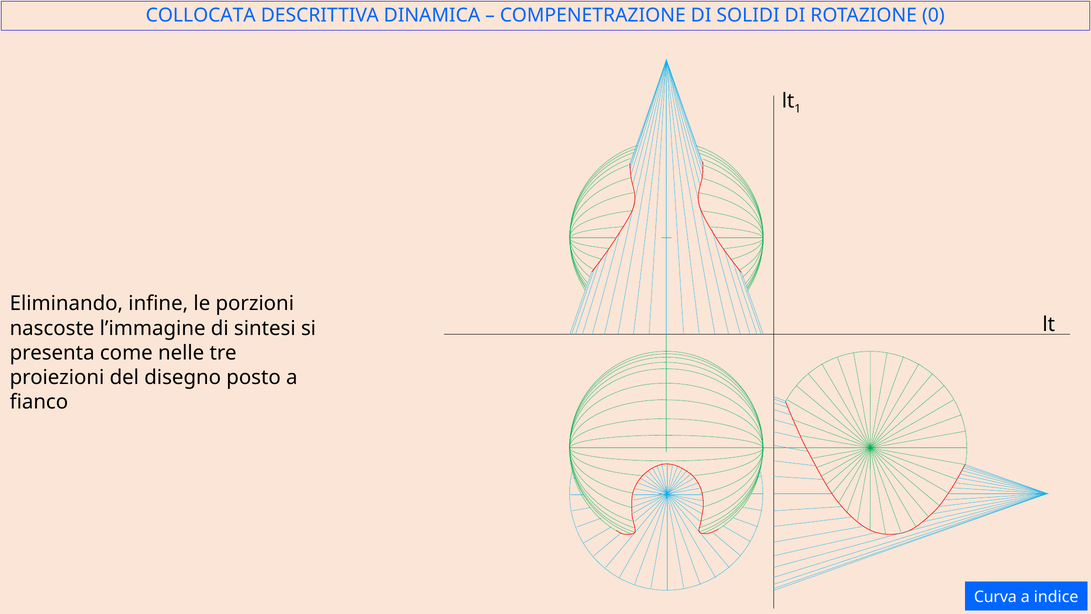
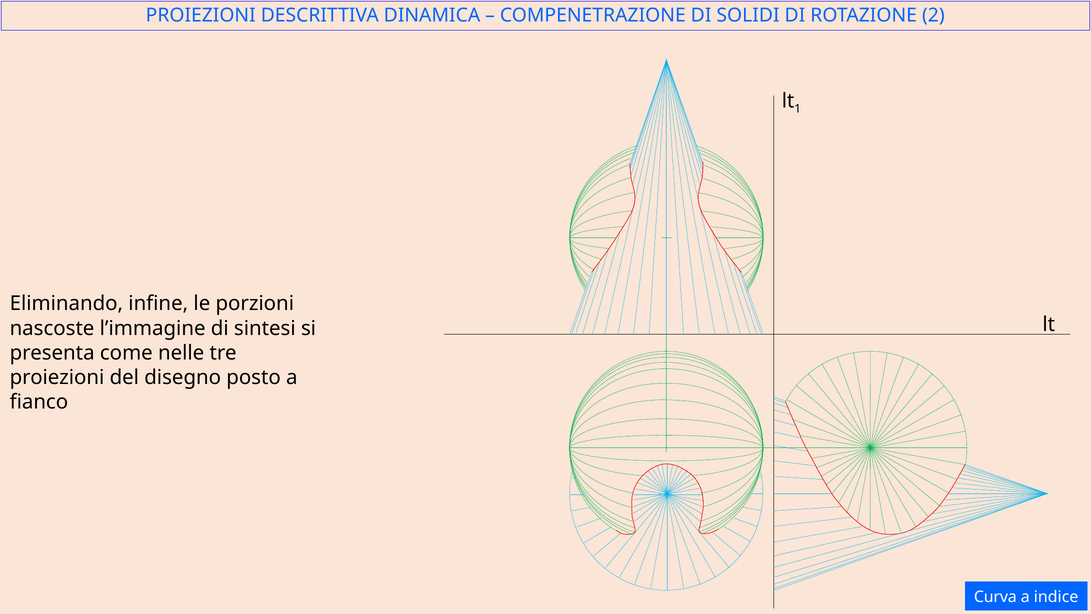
COLLOCATA at (201, 15): COLLOCATA -> PROIEZIONI
0: 0 -> 2
